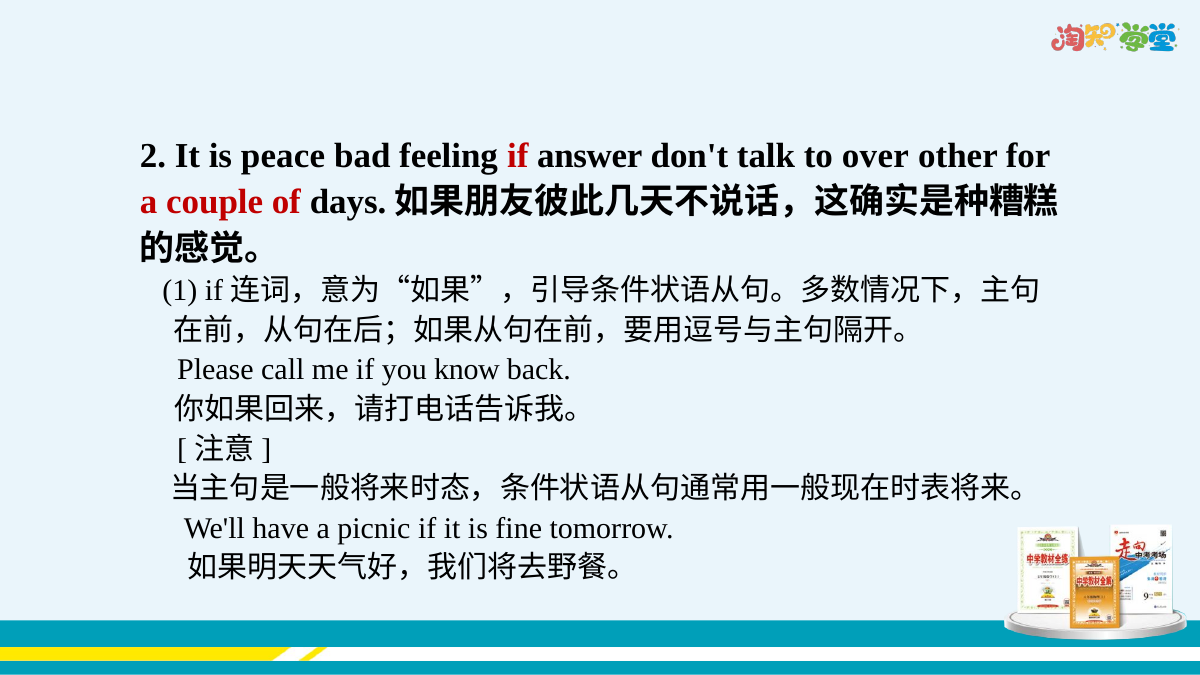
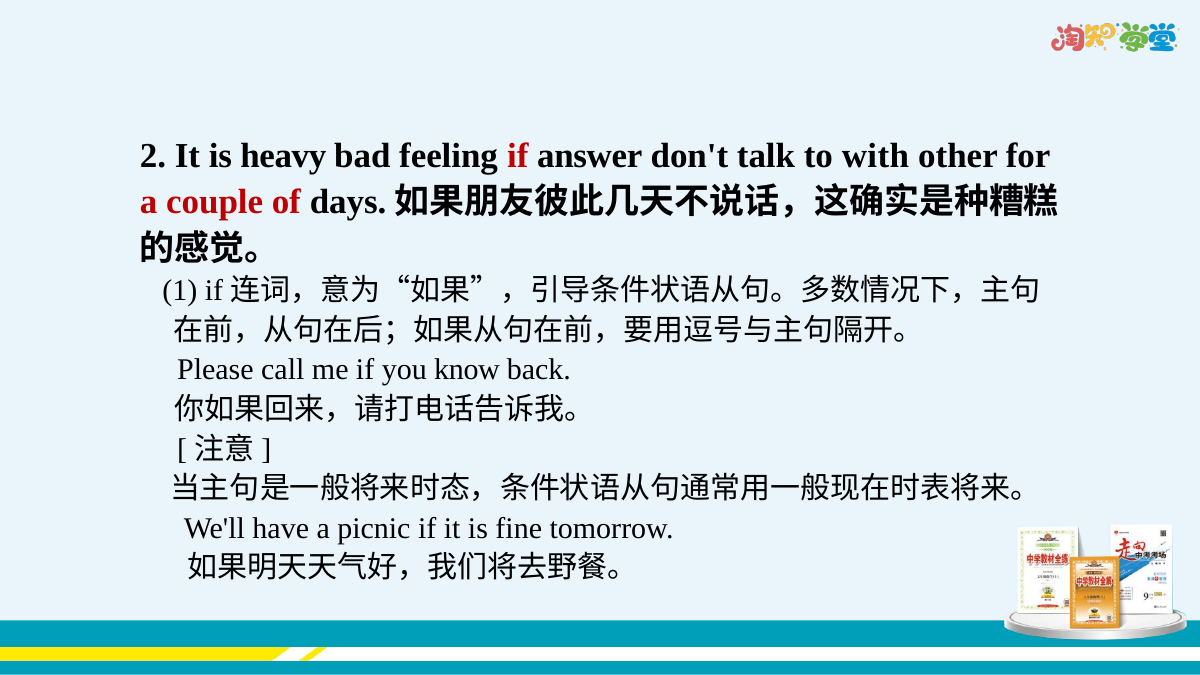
peace: peace -> heavy
over: over -> with
